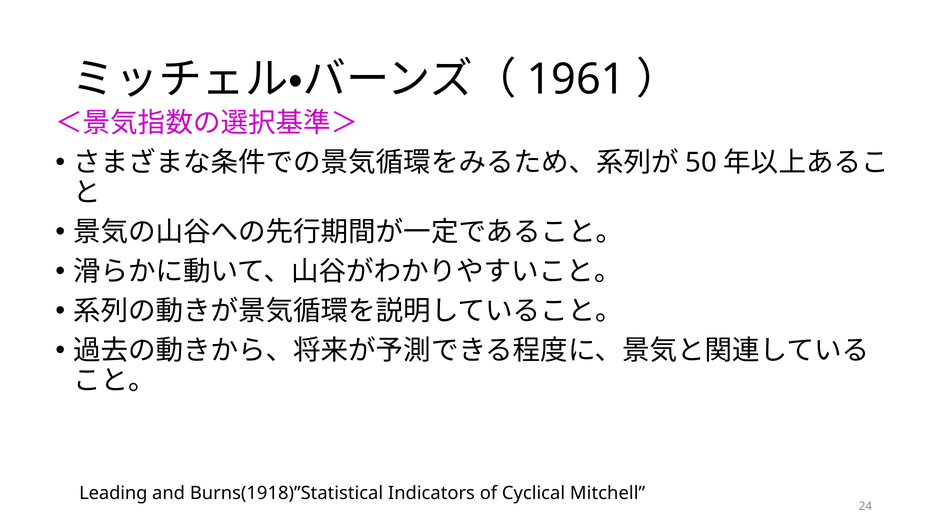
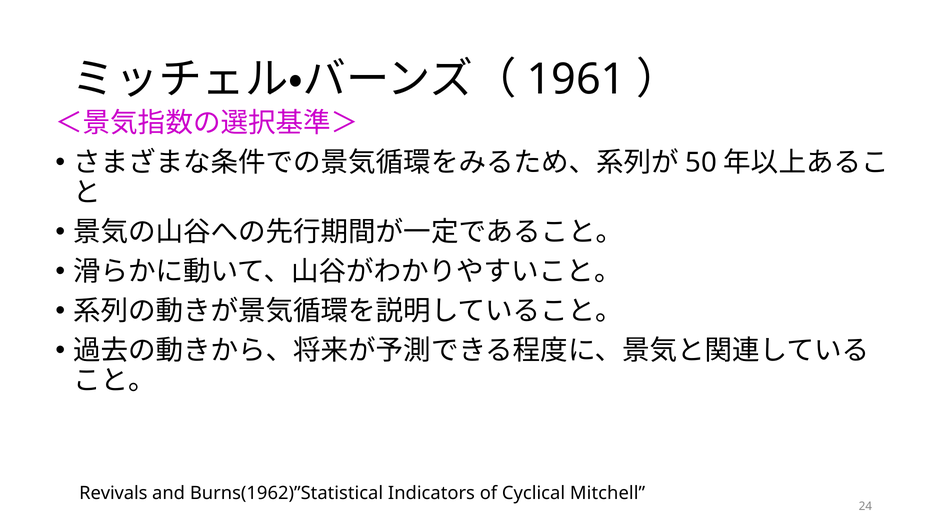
Leading: Leading -> Revivals
Burns(1918)”Statistical: Burns(1918)”Statistical -> Burns(1962)”Statistical
